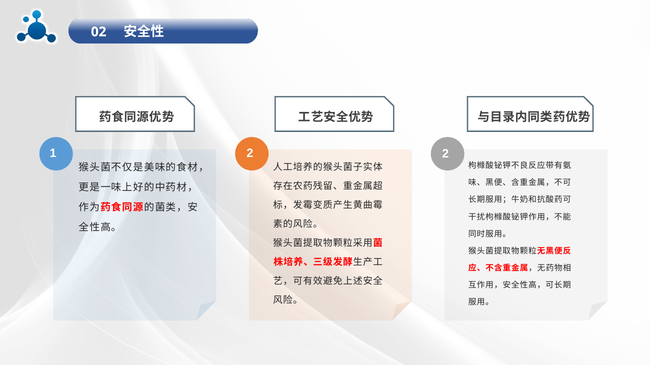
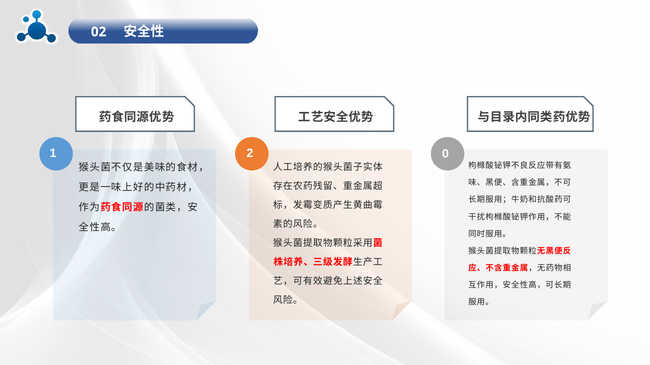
2 2: 2 -> 0
